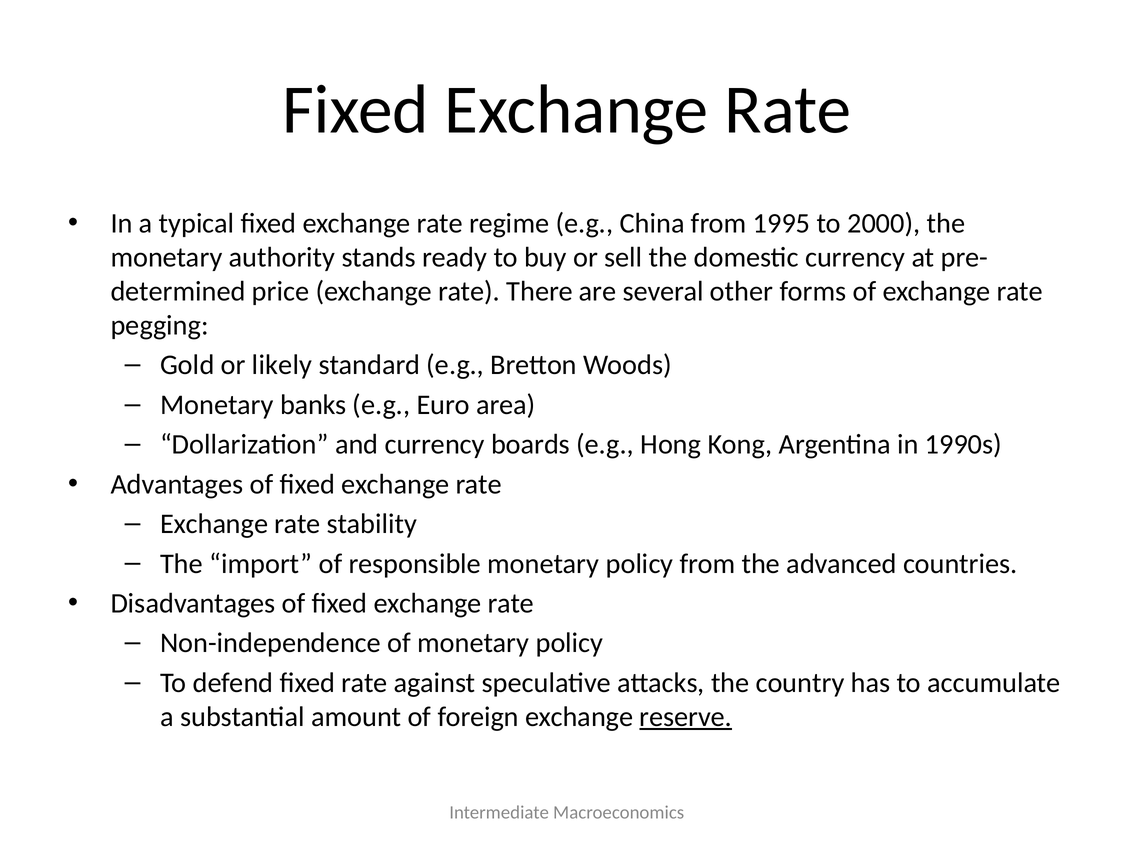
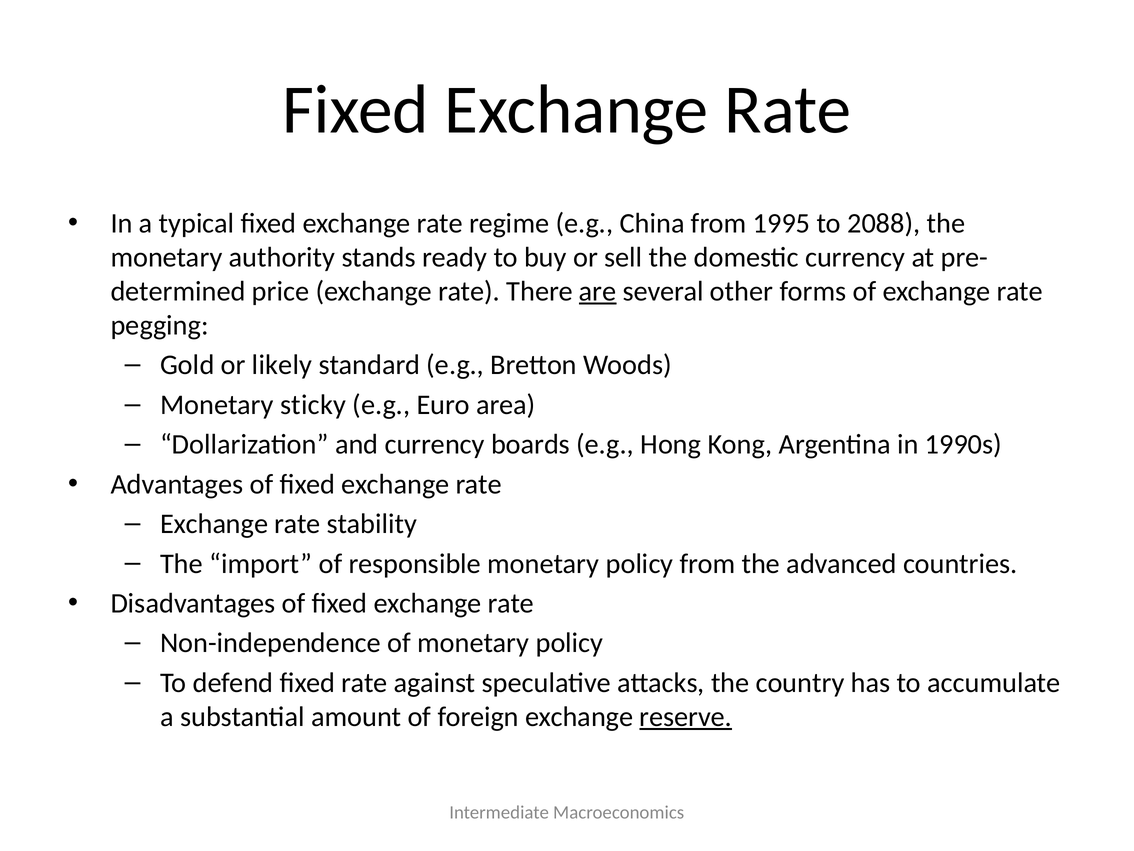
2000: 2000 -> 2088
are underline: none -> present
banks: banks -> sticky
